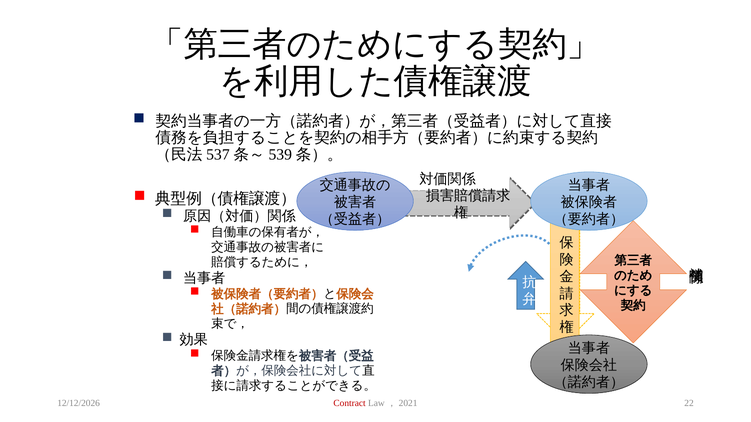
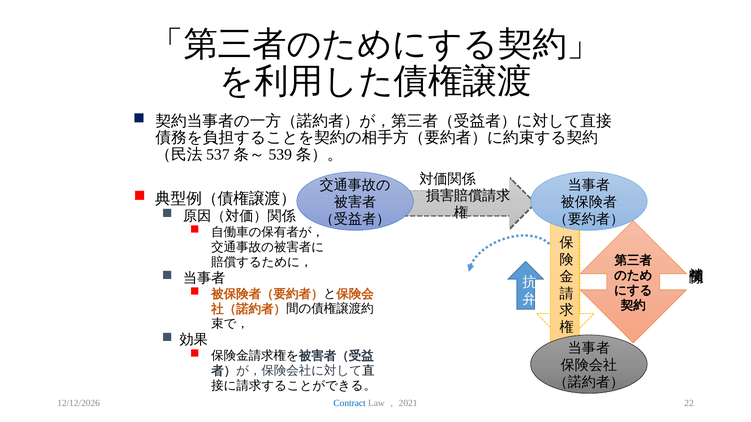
Contract colour: red -> blue
